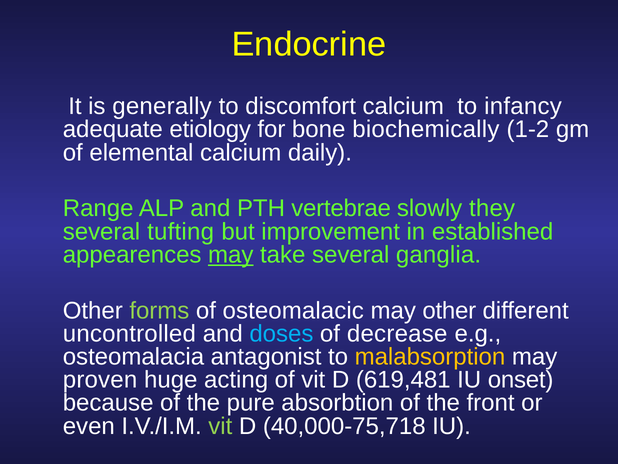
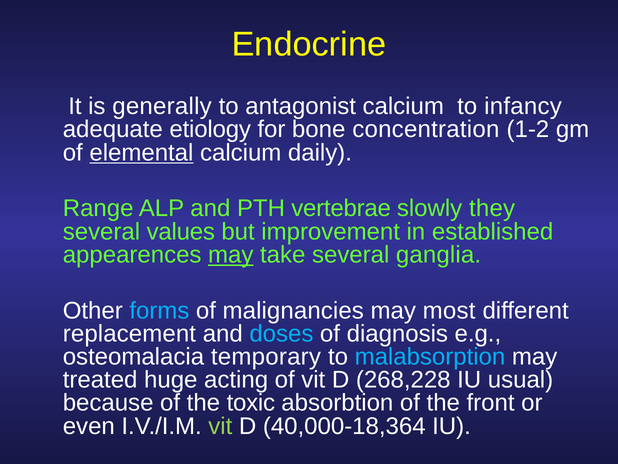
discomfort: discomfort -> antagonist
biochemically: biochemically -> concentration
elemental underline: none -> present
tufting: tufting -> values
forms colour: light green -> light blue
osteomalacic: osteomalacic -> malignancies
may other: other -> most
uncontrolled: uncontrolled -> replacement
decrease: decrease -> diagnosis
antagonist: antagonist -> temporary
malabsorption colour: yellow -> light blue
proven: proven -> treated
619,481: 619,481 -> 268,228
onset: onset -> usual
pure: pure -> toxic
40,000-75,718: 40,000-75,718 -> 40,000-18,364
